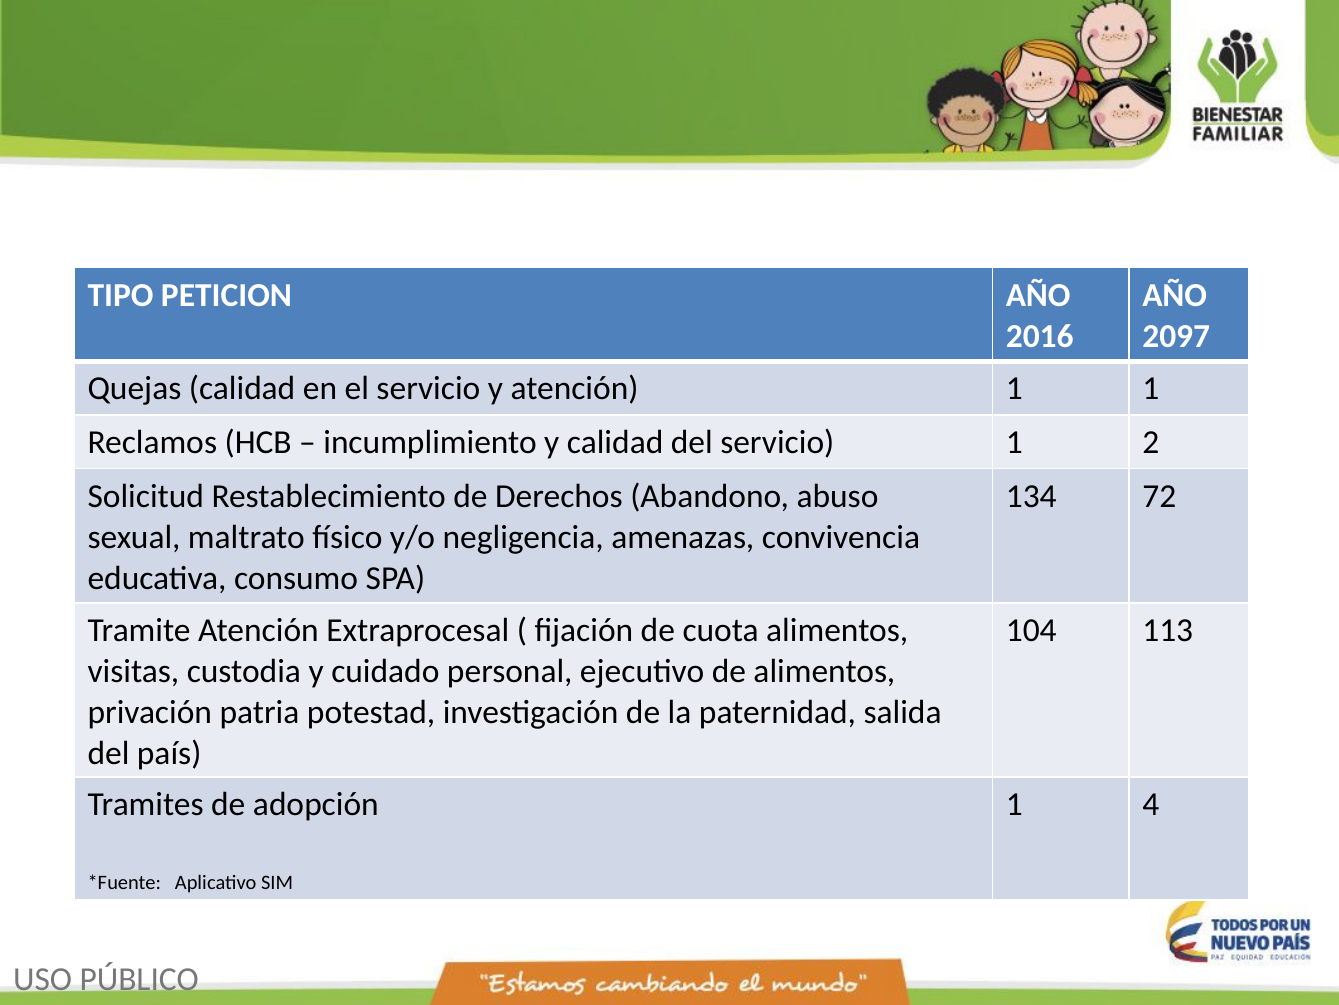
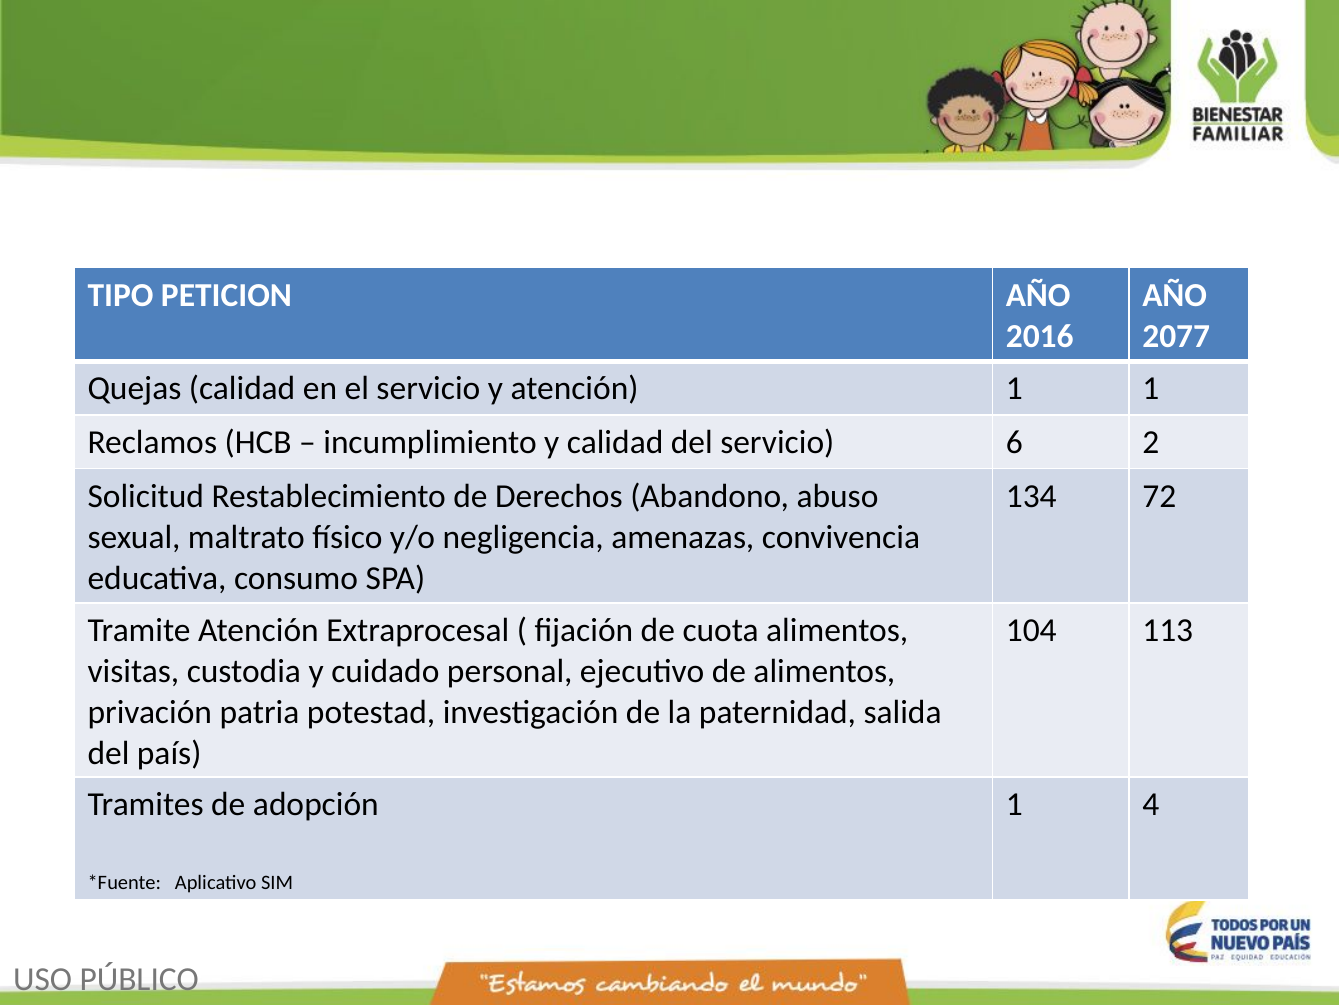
2097: 2097 -> 2077
servicio 1: 1 -> 6
